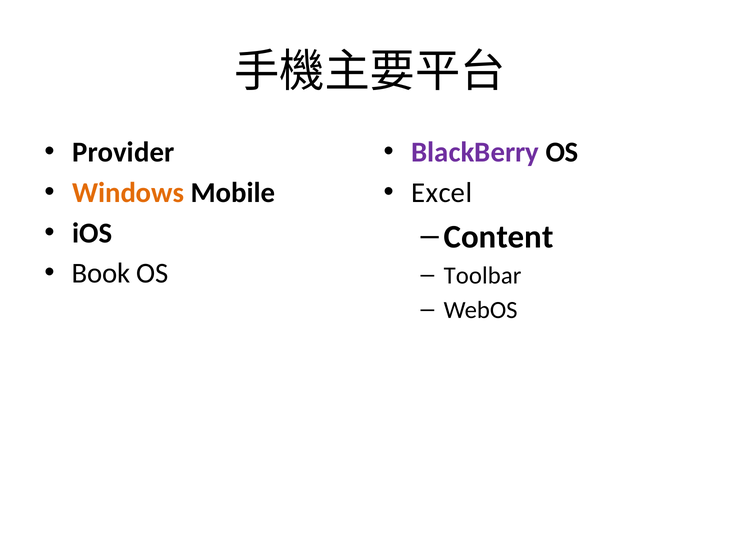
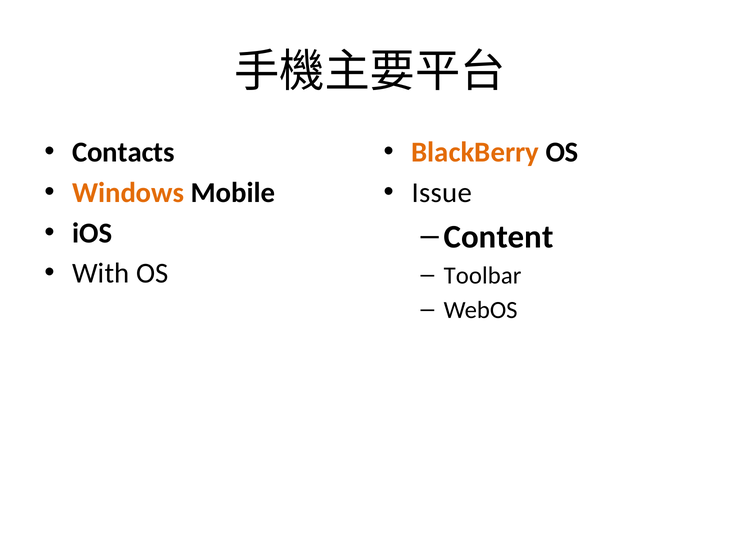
Provider: Provider -> Contacts
BlackBerry colour: purple -> orange
Excel: Excel -> Issue
Book: Book -> With
